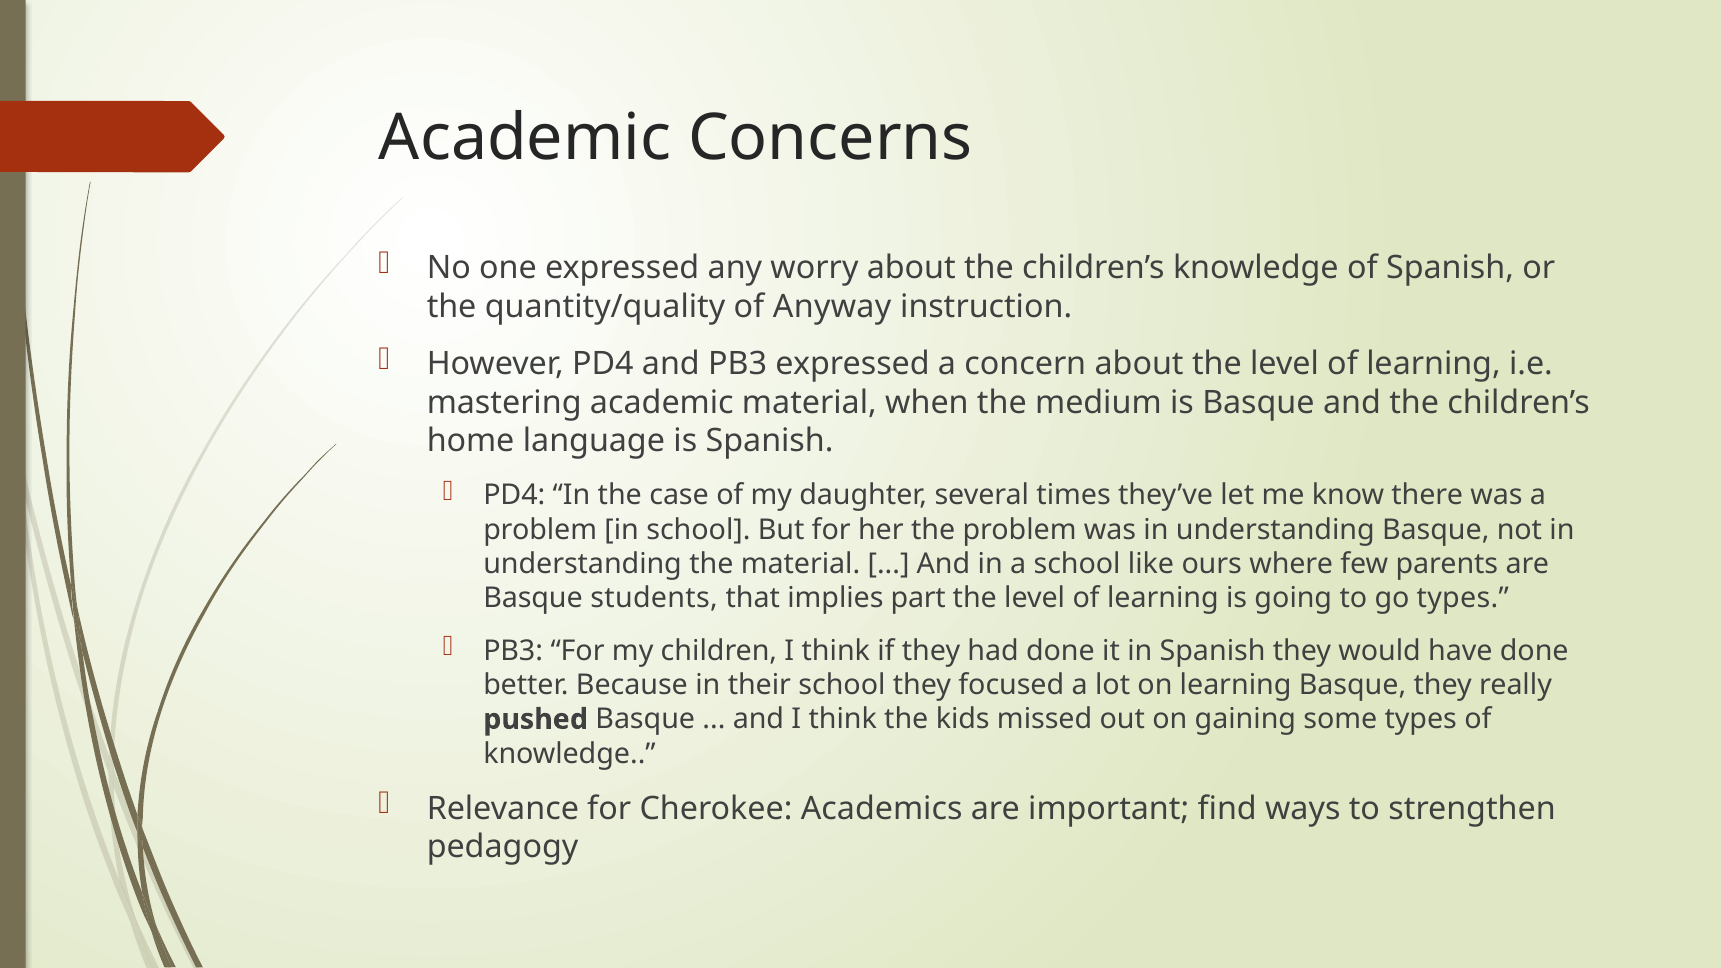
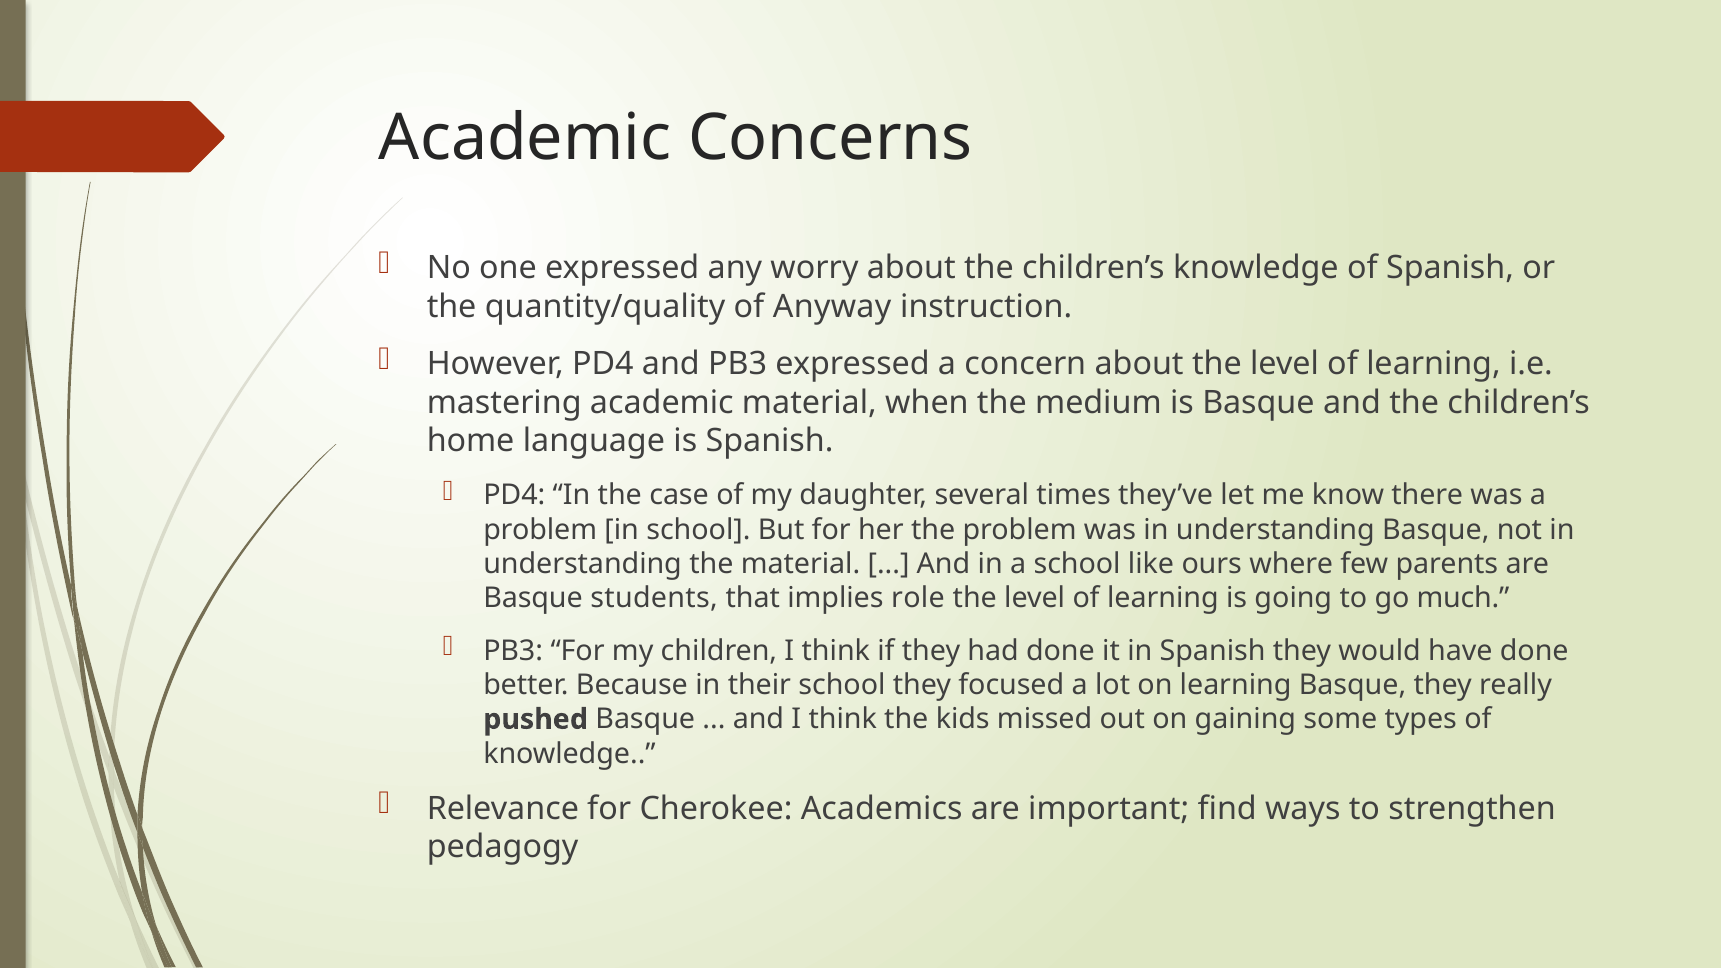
part: part -> role
go types: types -> much
